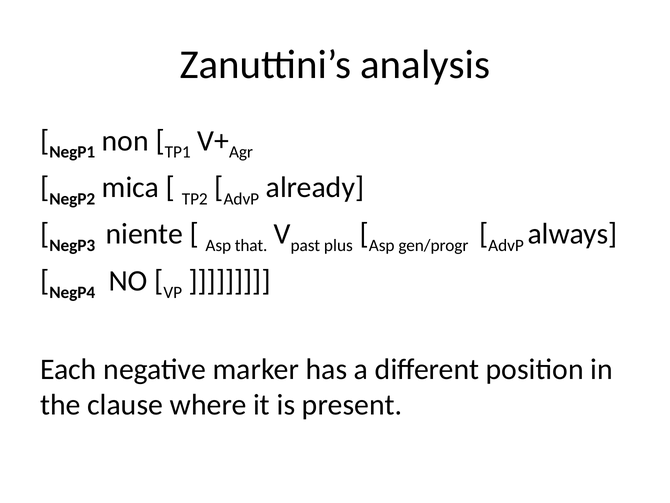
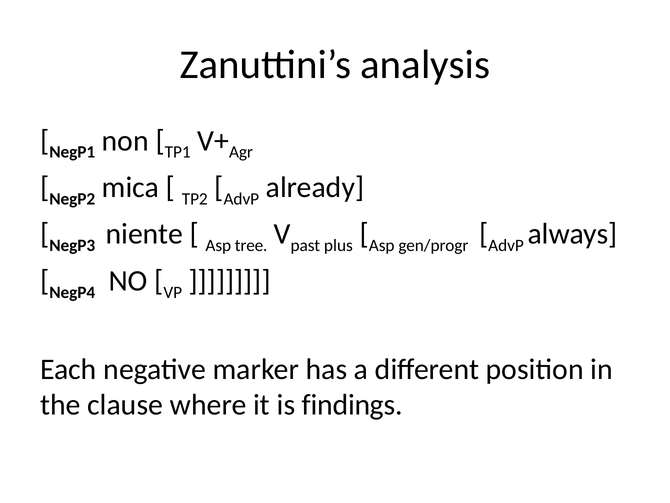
that: that -> tree
present: present -> findings
